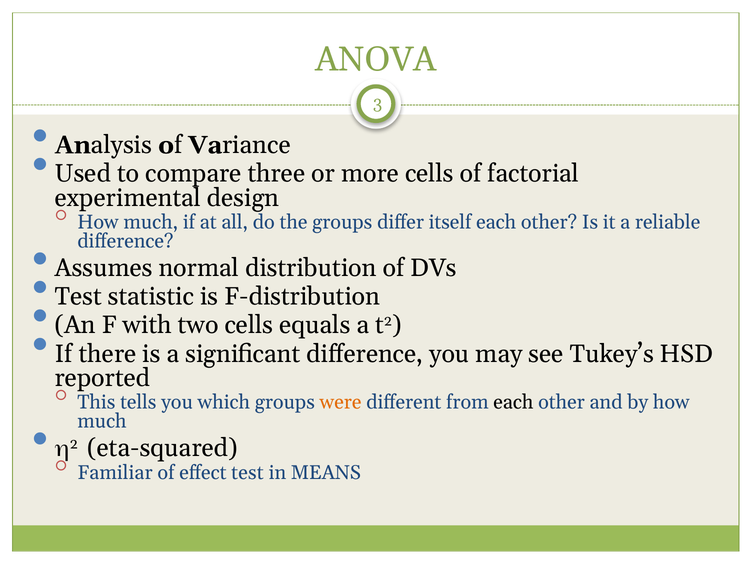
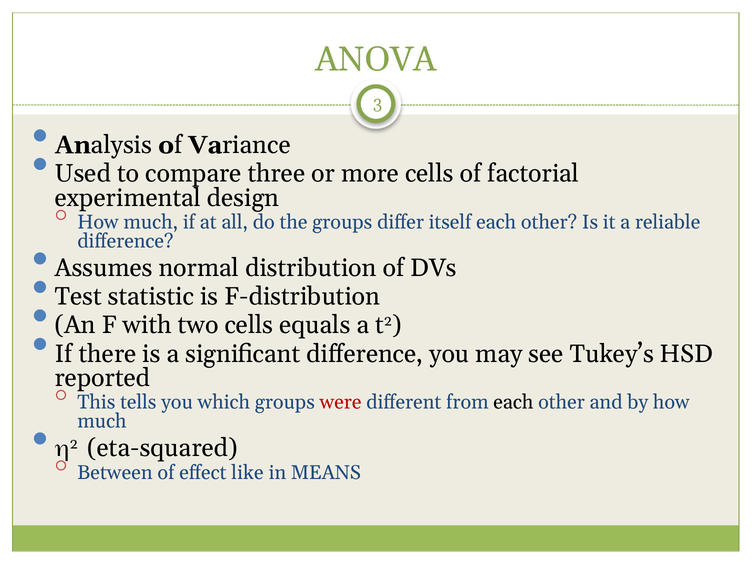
were colour: orange -> red
Familiar: Familiar -> Between
effect test: test -> like
